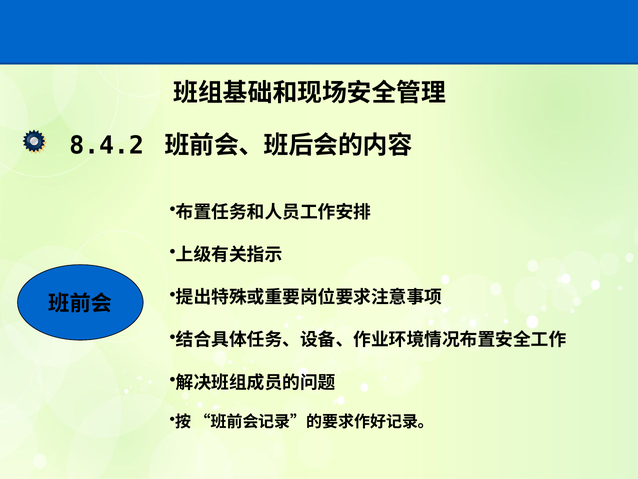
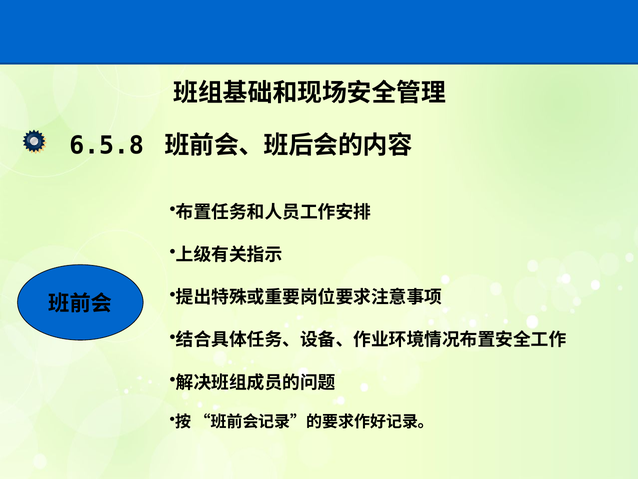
8.4.2: 8.4.2 -> 6.5.8
